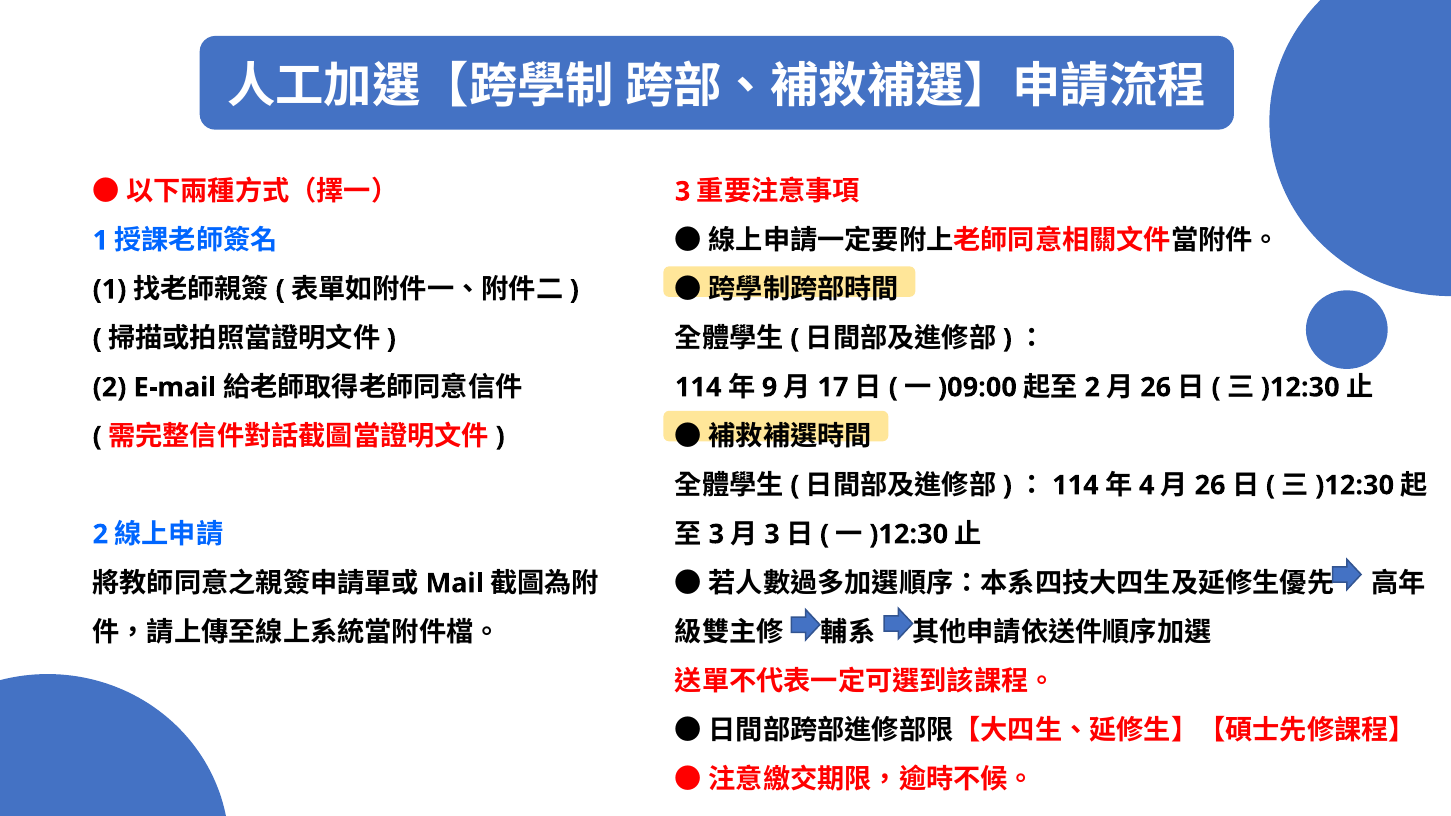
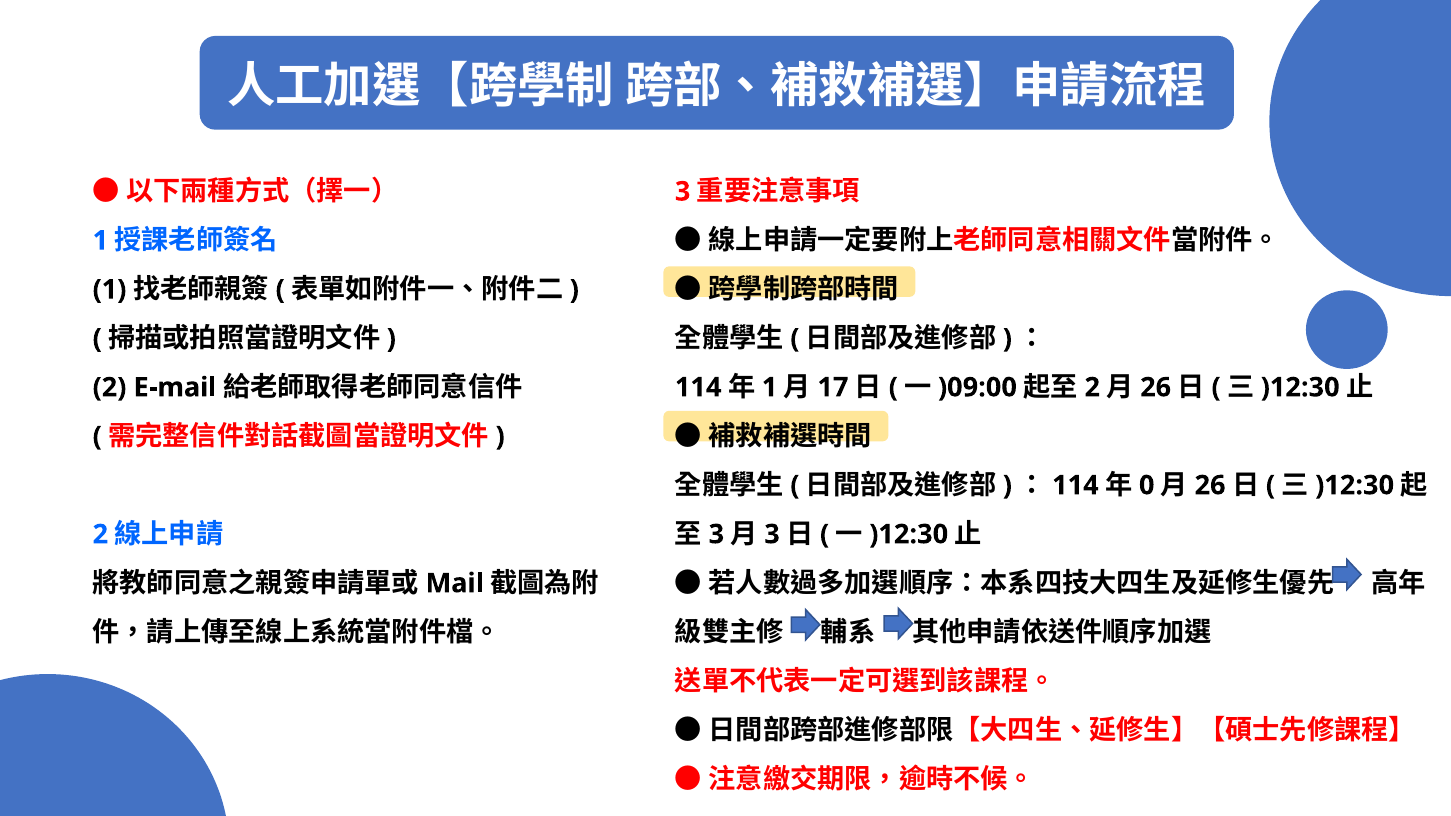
9 at (770, 388): 9 -> 1
4: 4 -> 0
